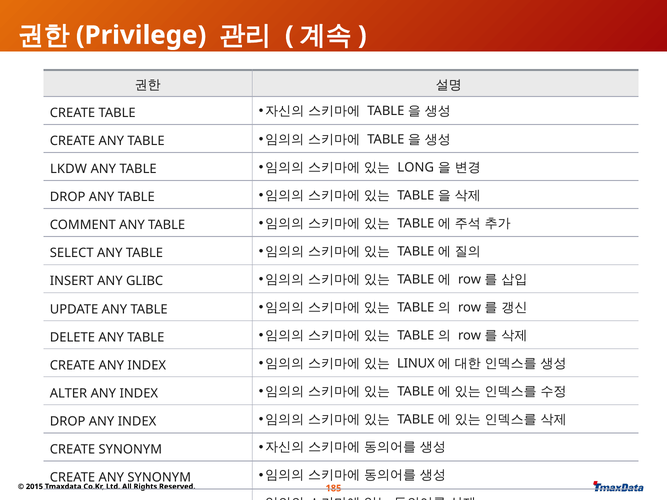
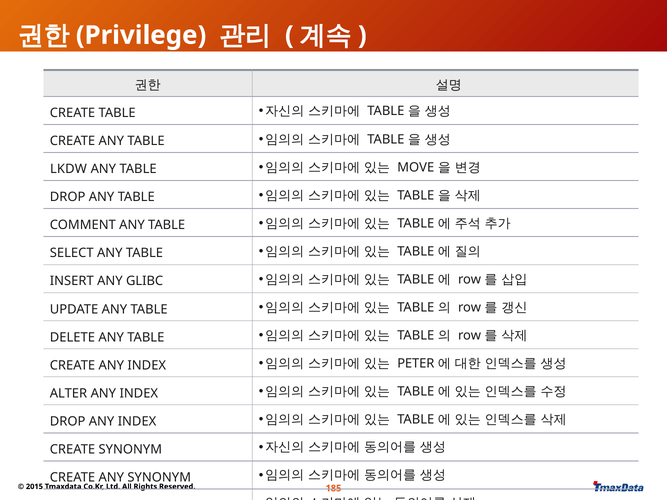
LONG: LONG -> MOVE
LINUX: LINUX -> PETER
